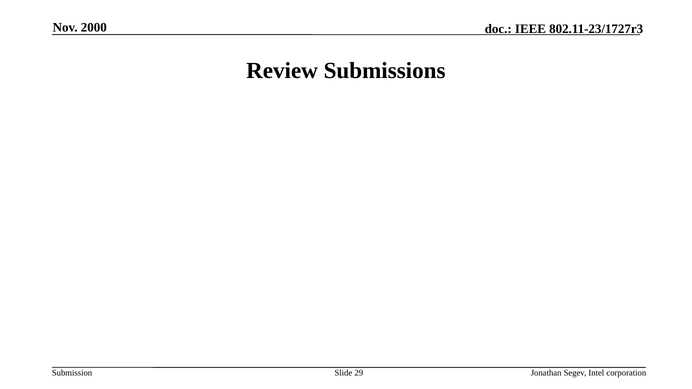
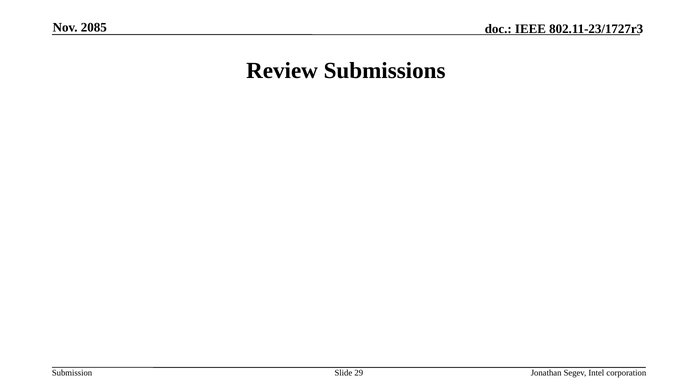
2000: 2000 -> 2085
